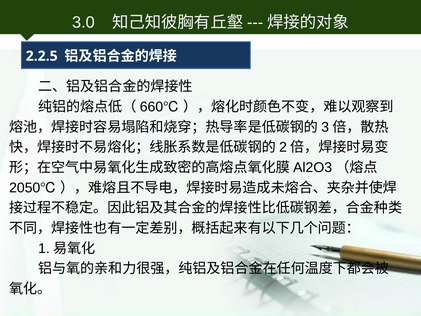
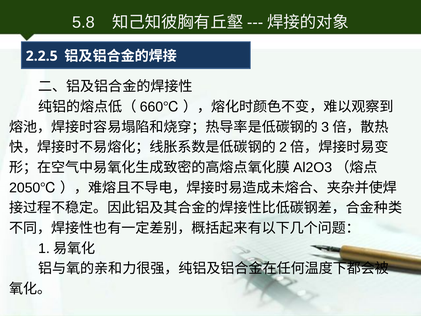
3.0: 3.0 -> 5.8
